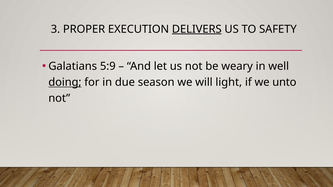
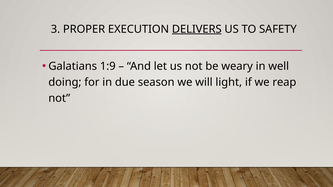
5:9: 5:9 -> 1:9
doing underline: present -> none
unto: unto -> reap
